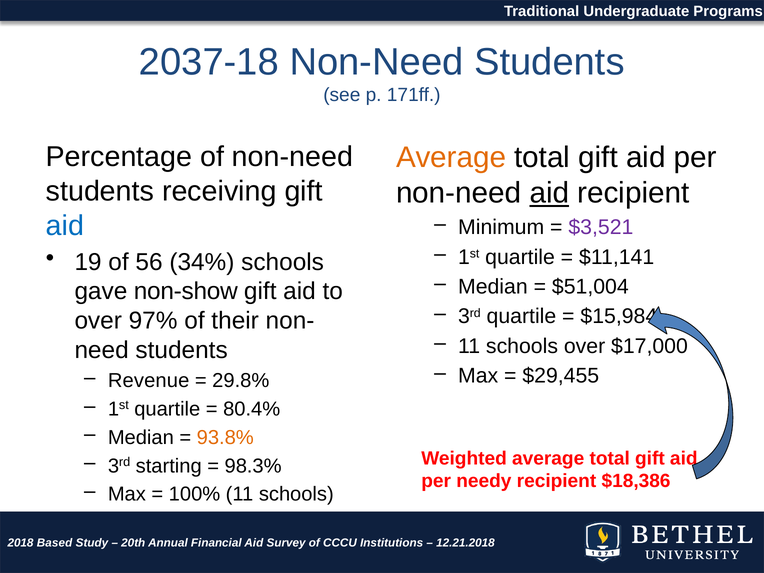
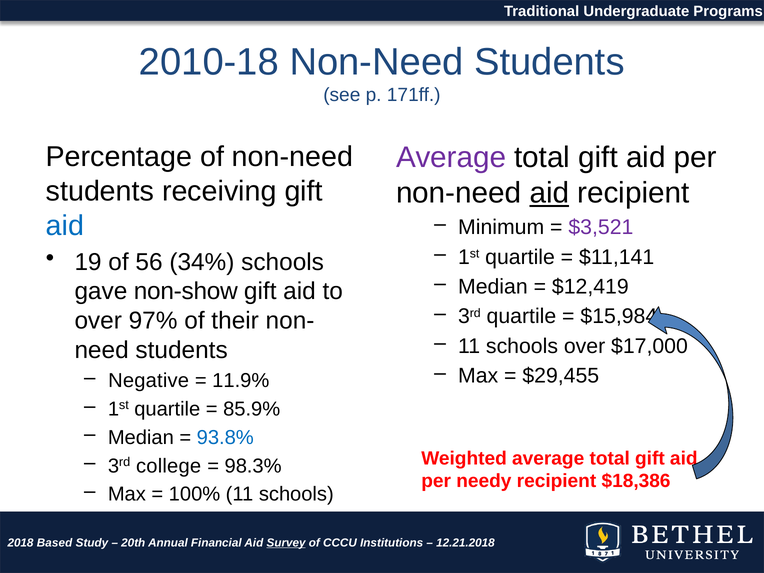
2037-18: 2037-18 -> 2010-18
Average at (451, 157) colour: orange -> purple
$51,004: $51,004 -> $12,419
Revenue: Revenue -> Negative
29.8%: 29.8% -> 11.9%
80.4%: 80.4% -> 85.9%
93.8% colour: orange -> blue
starting: starting -> college
Survey underline: none -> present
